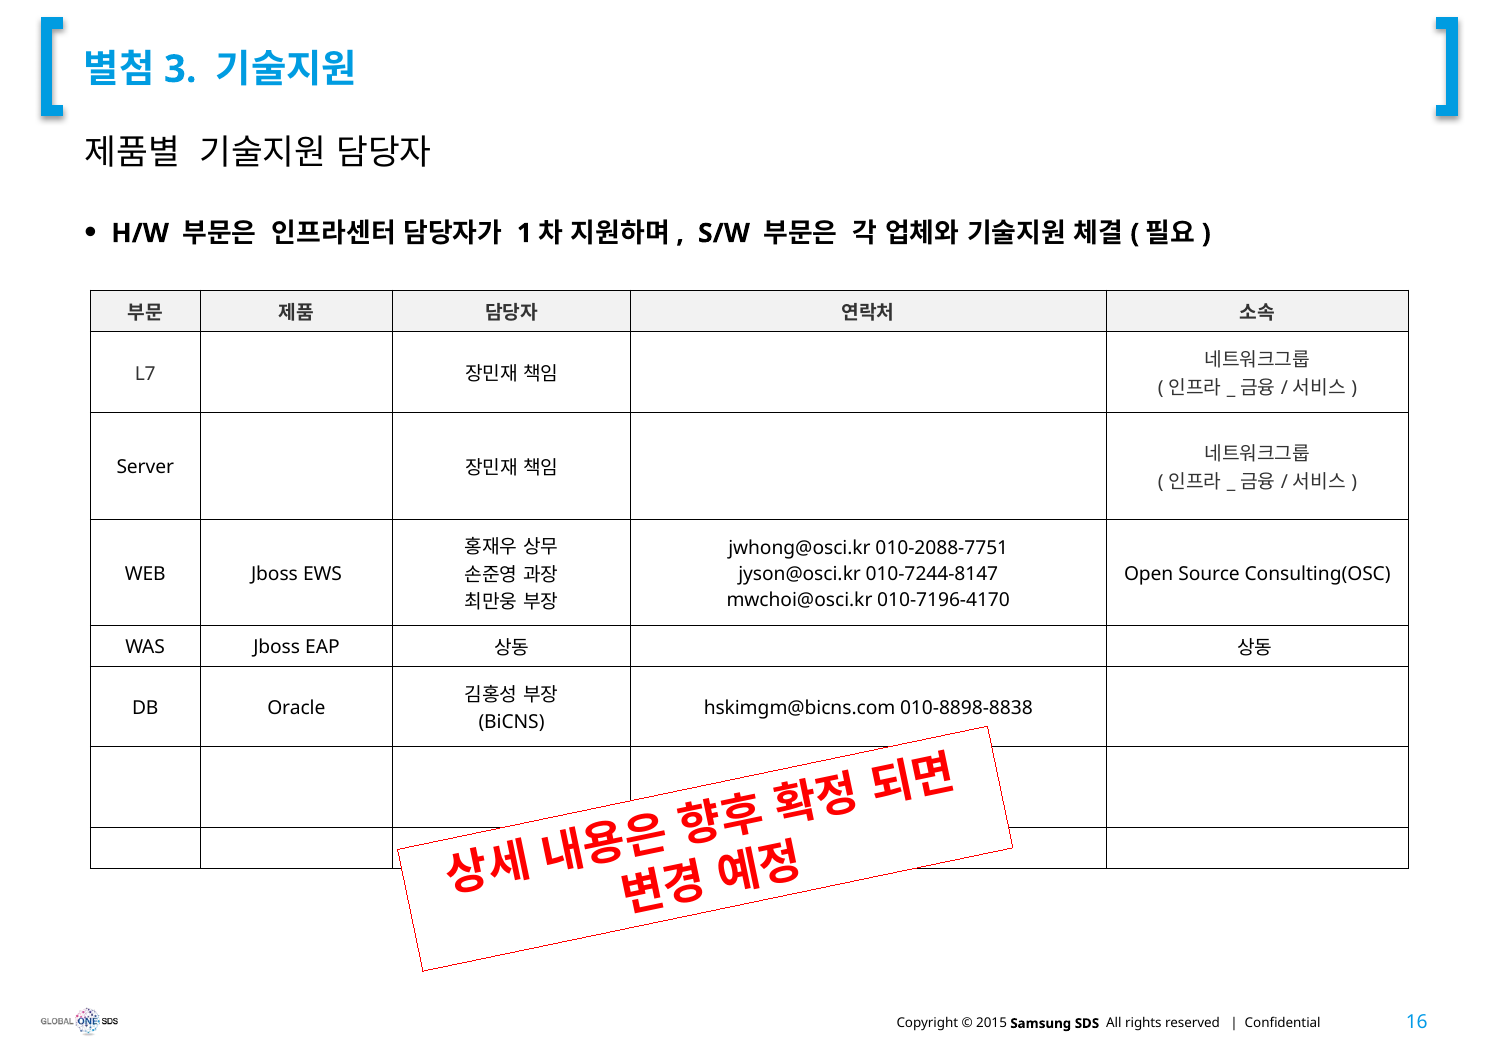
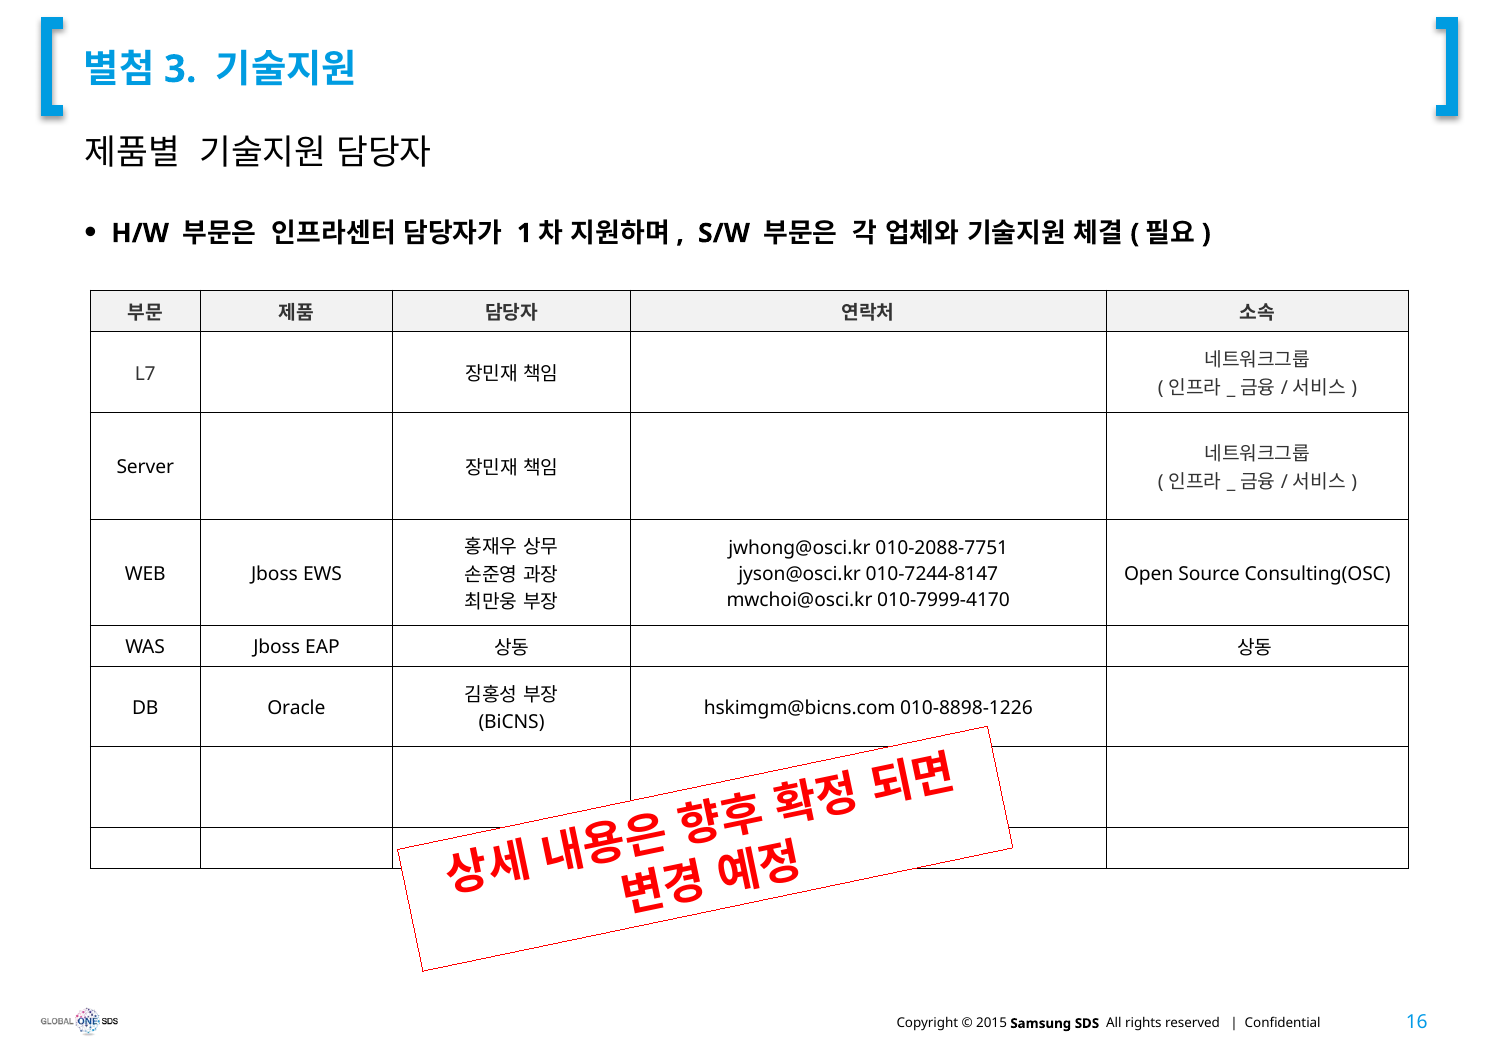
010-7196-4170: 010-7196-4170 -> 010-7999-4170
010-8898-8838: 010-8898-8838 -> 010-8898-1226
